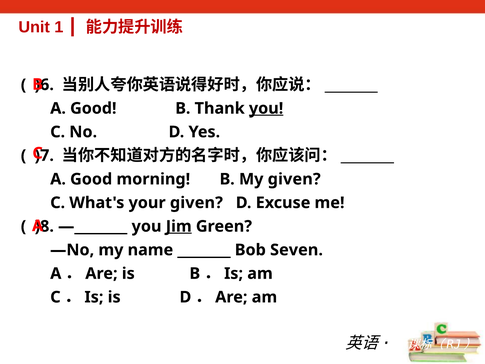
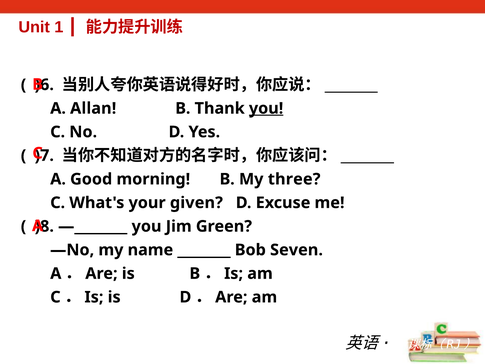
Good at (93, 108): Good -> Allan
My given: given -> three
Jim underline: present -> none
